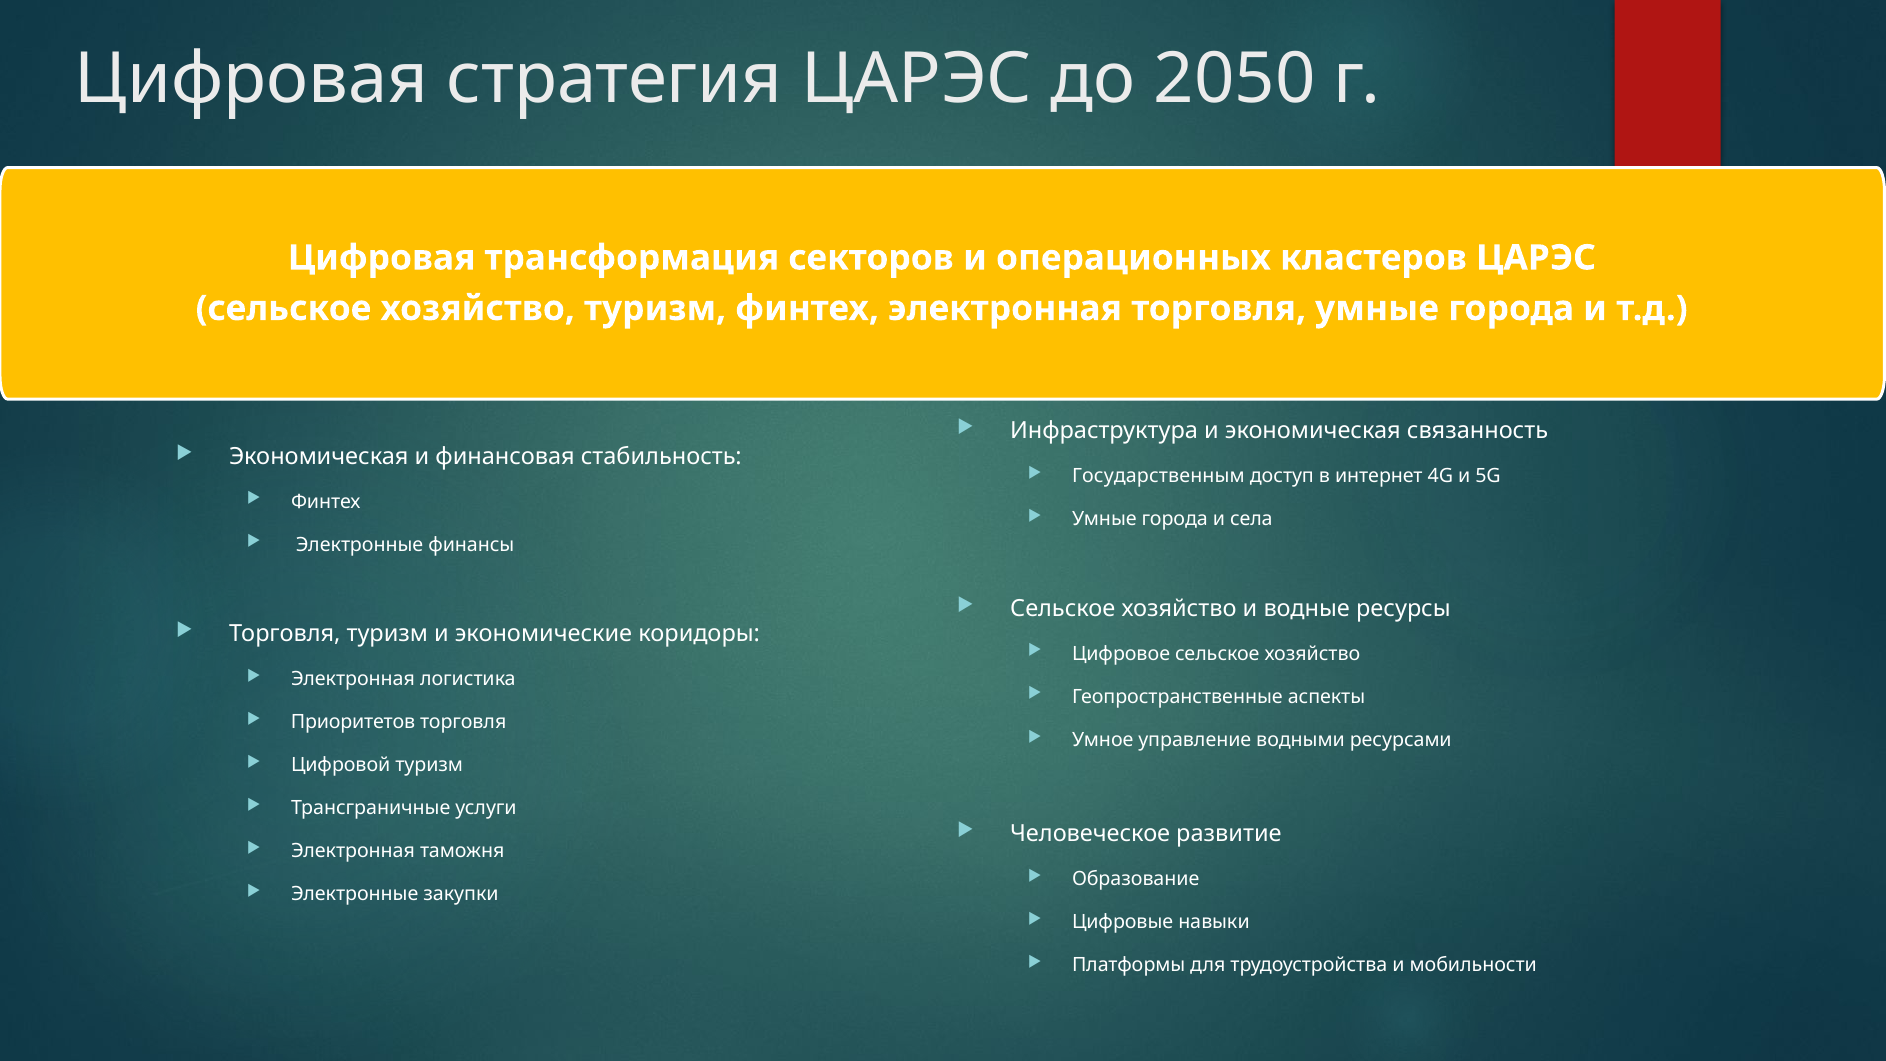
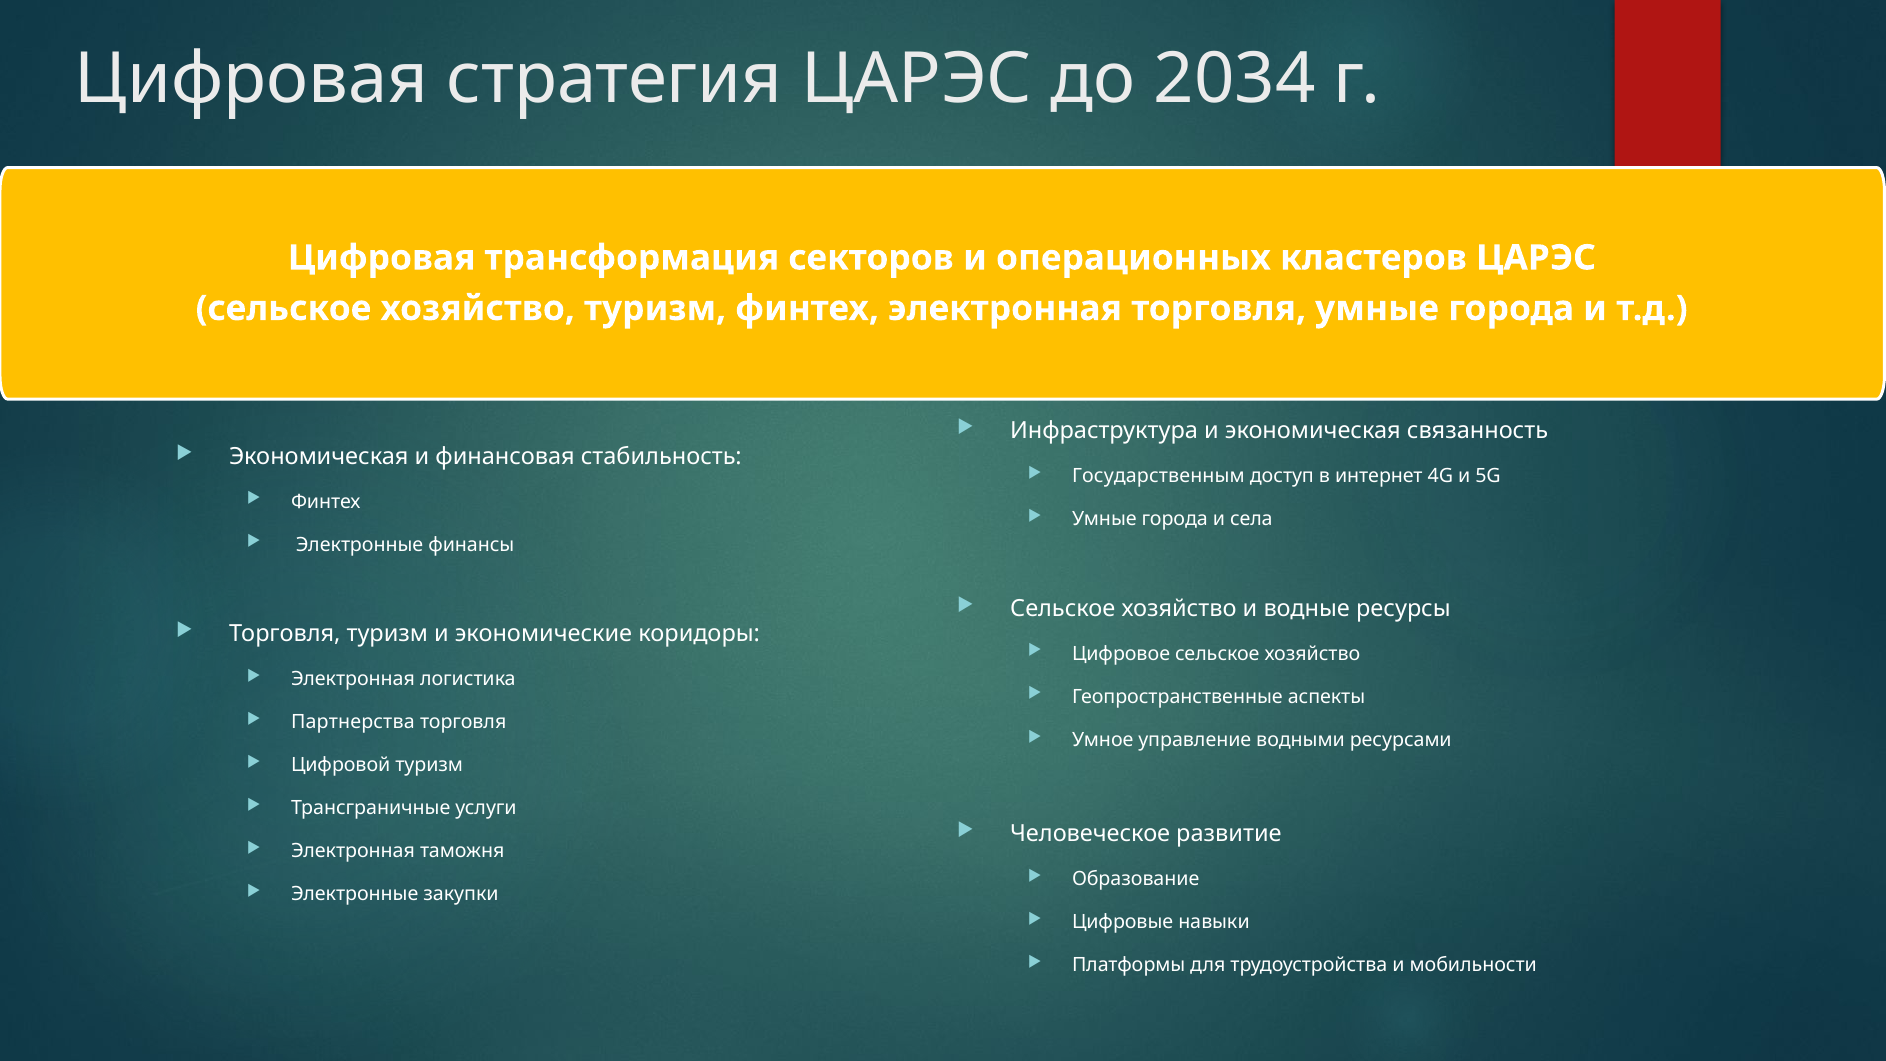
2050: 2050 -> 2034
Приоритетов: Приоритетов -> Партнерства
